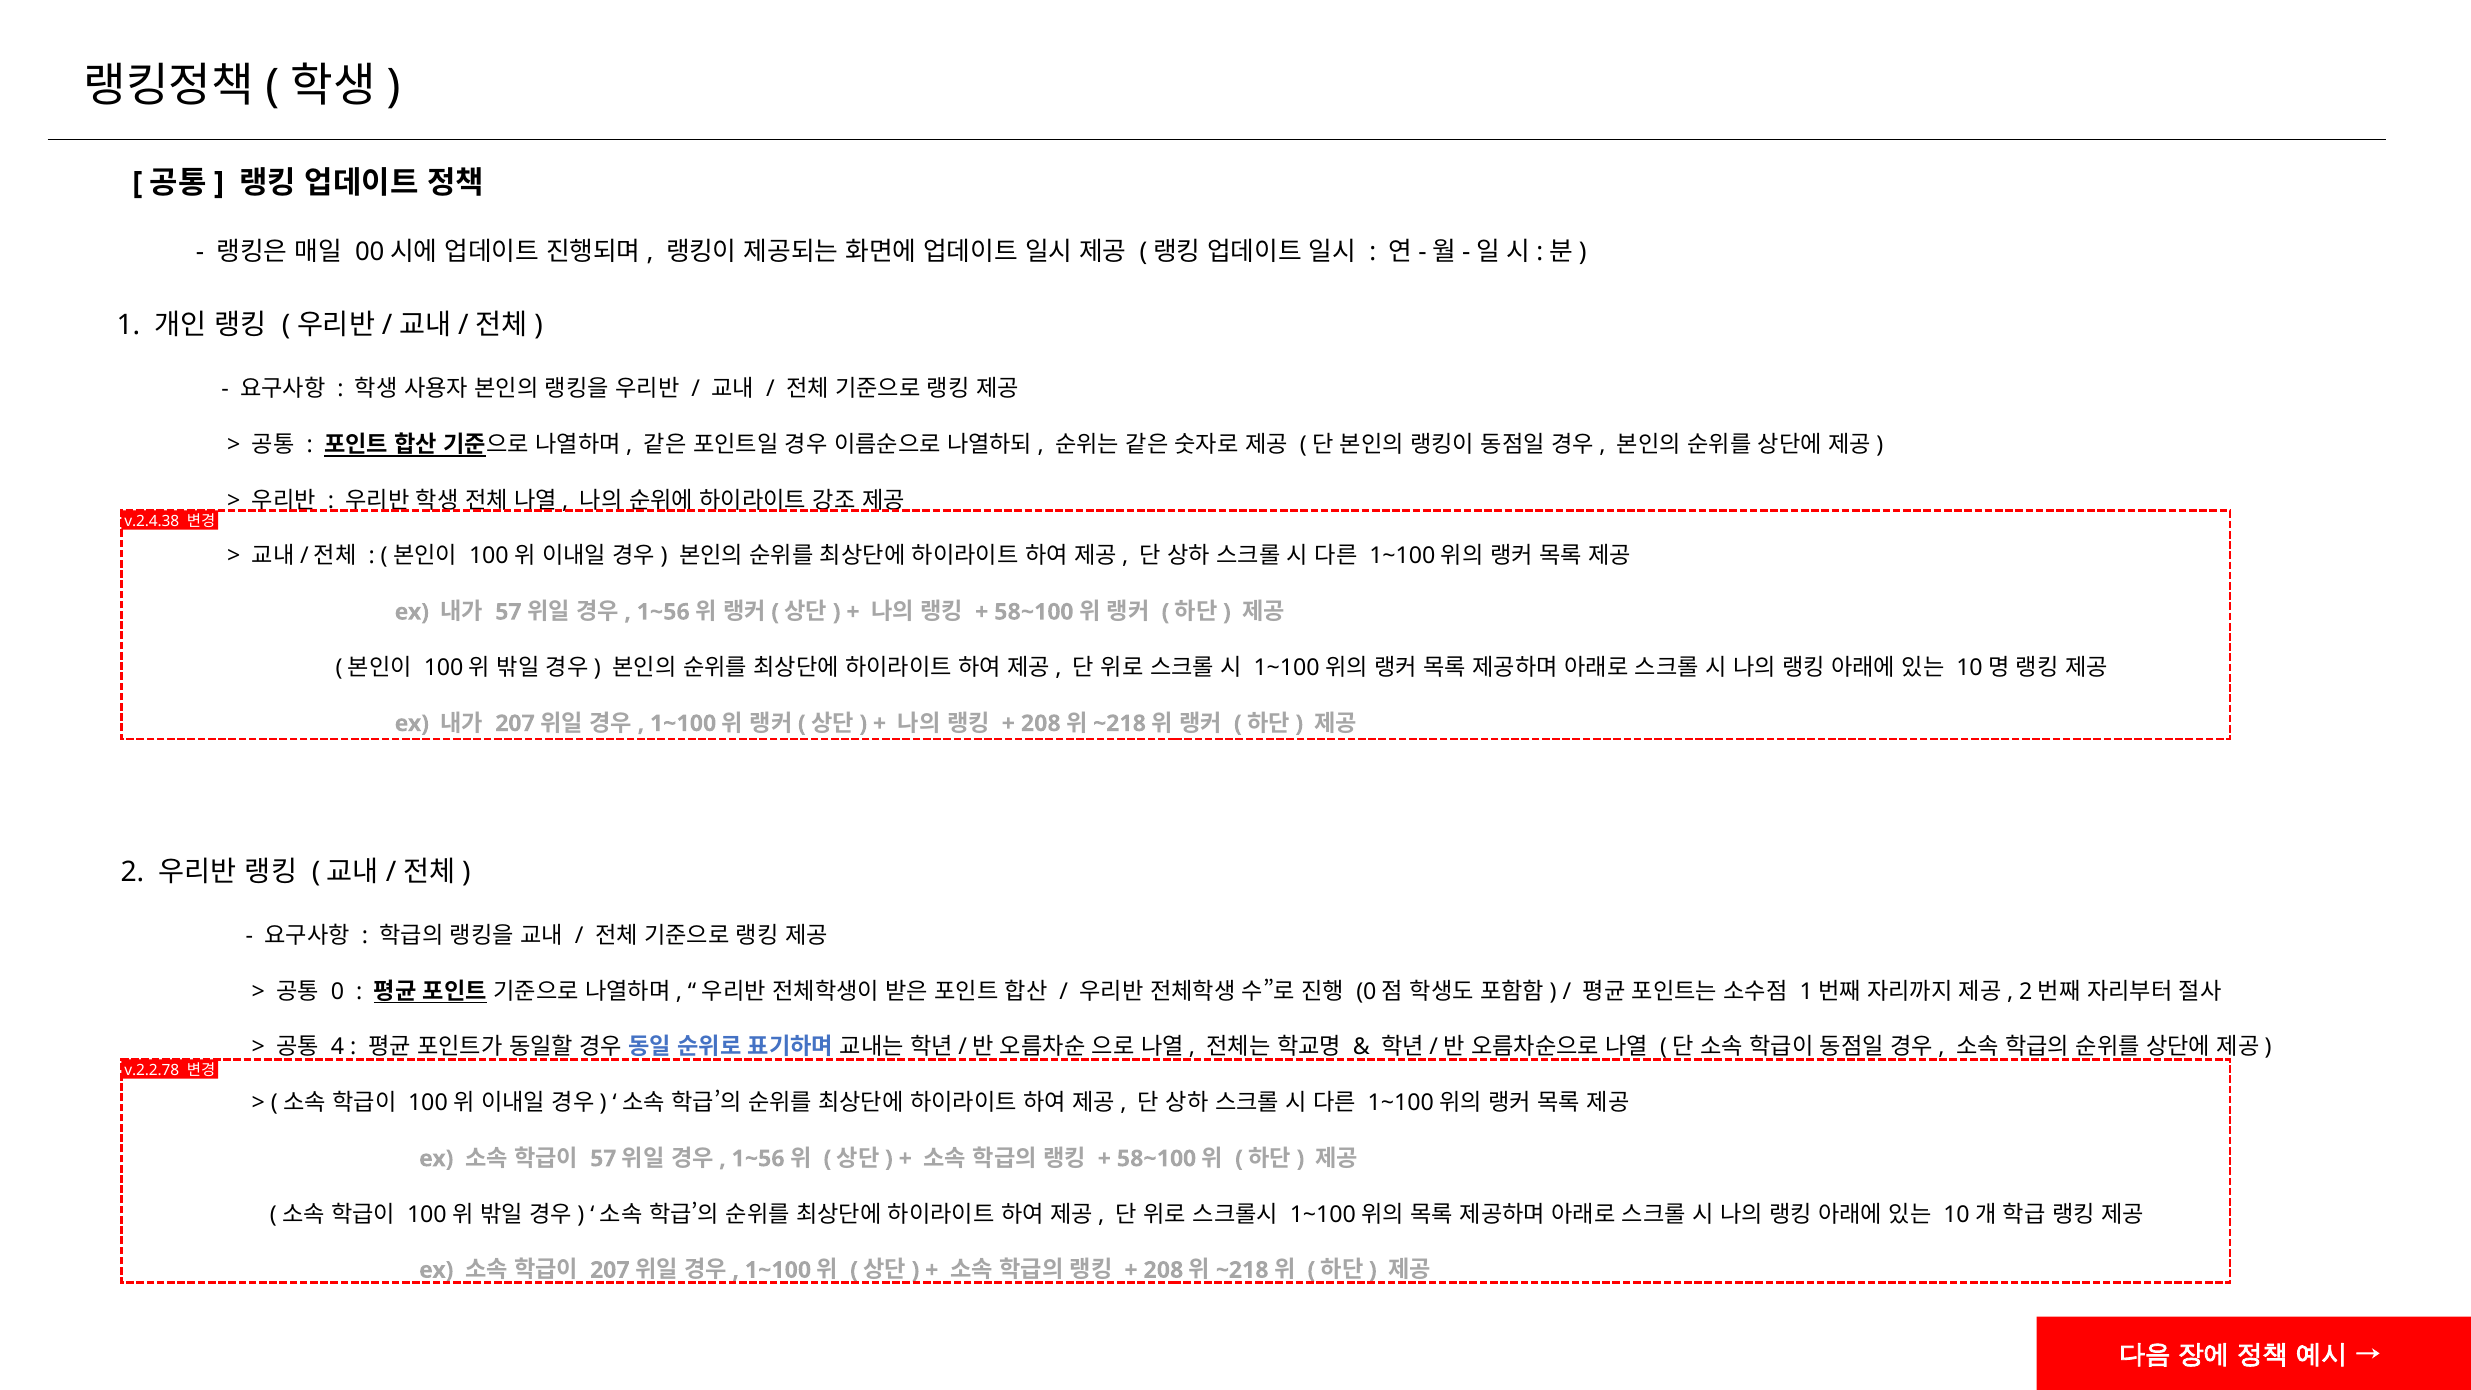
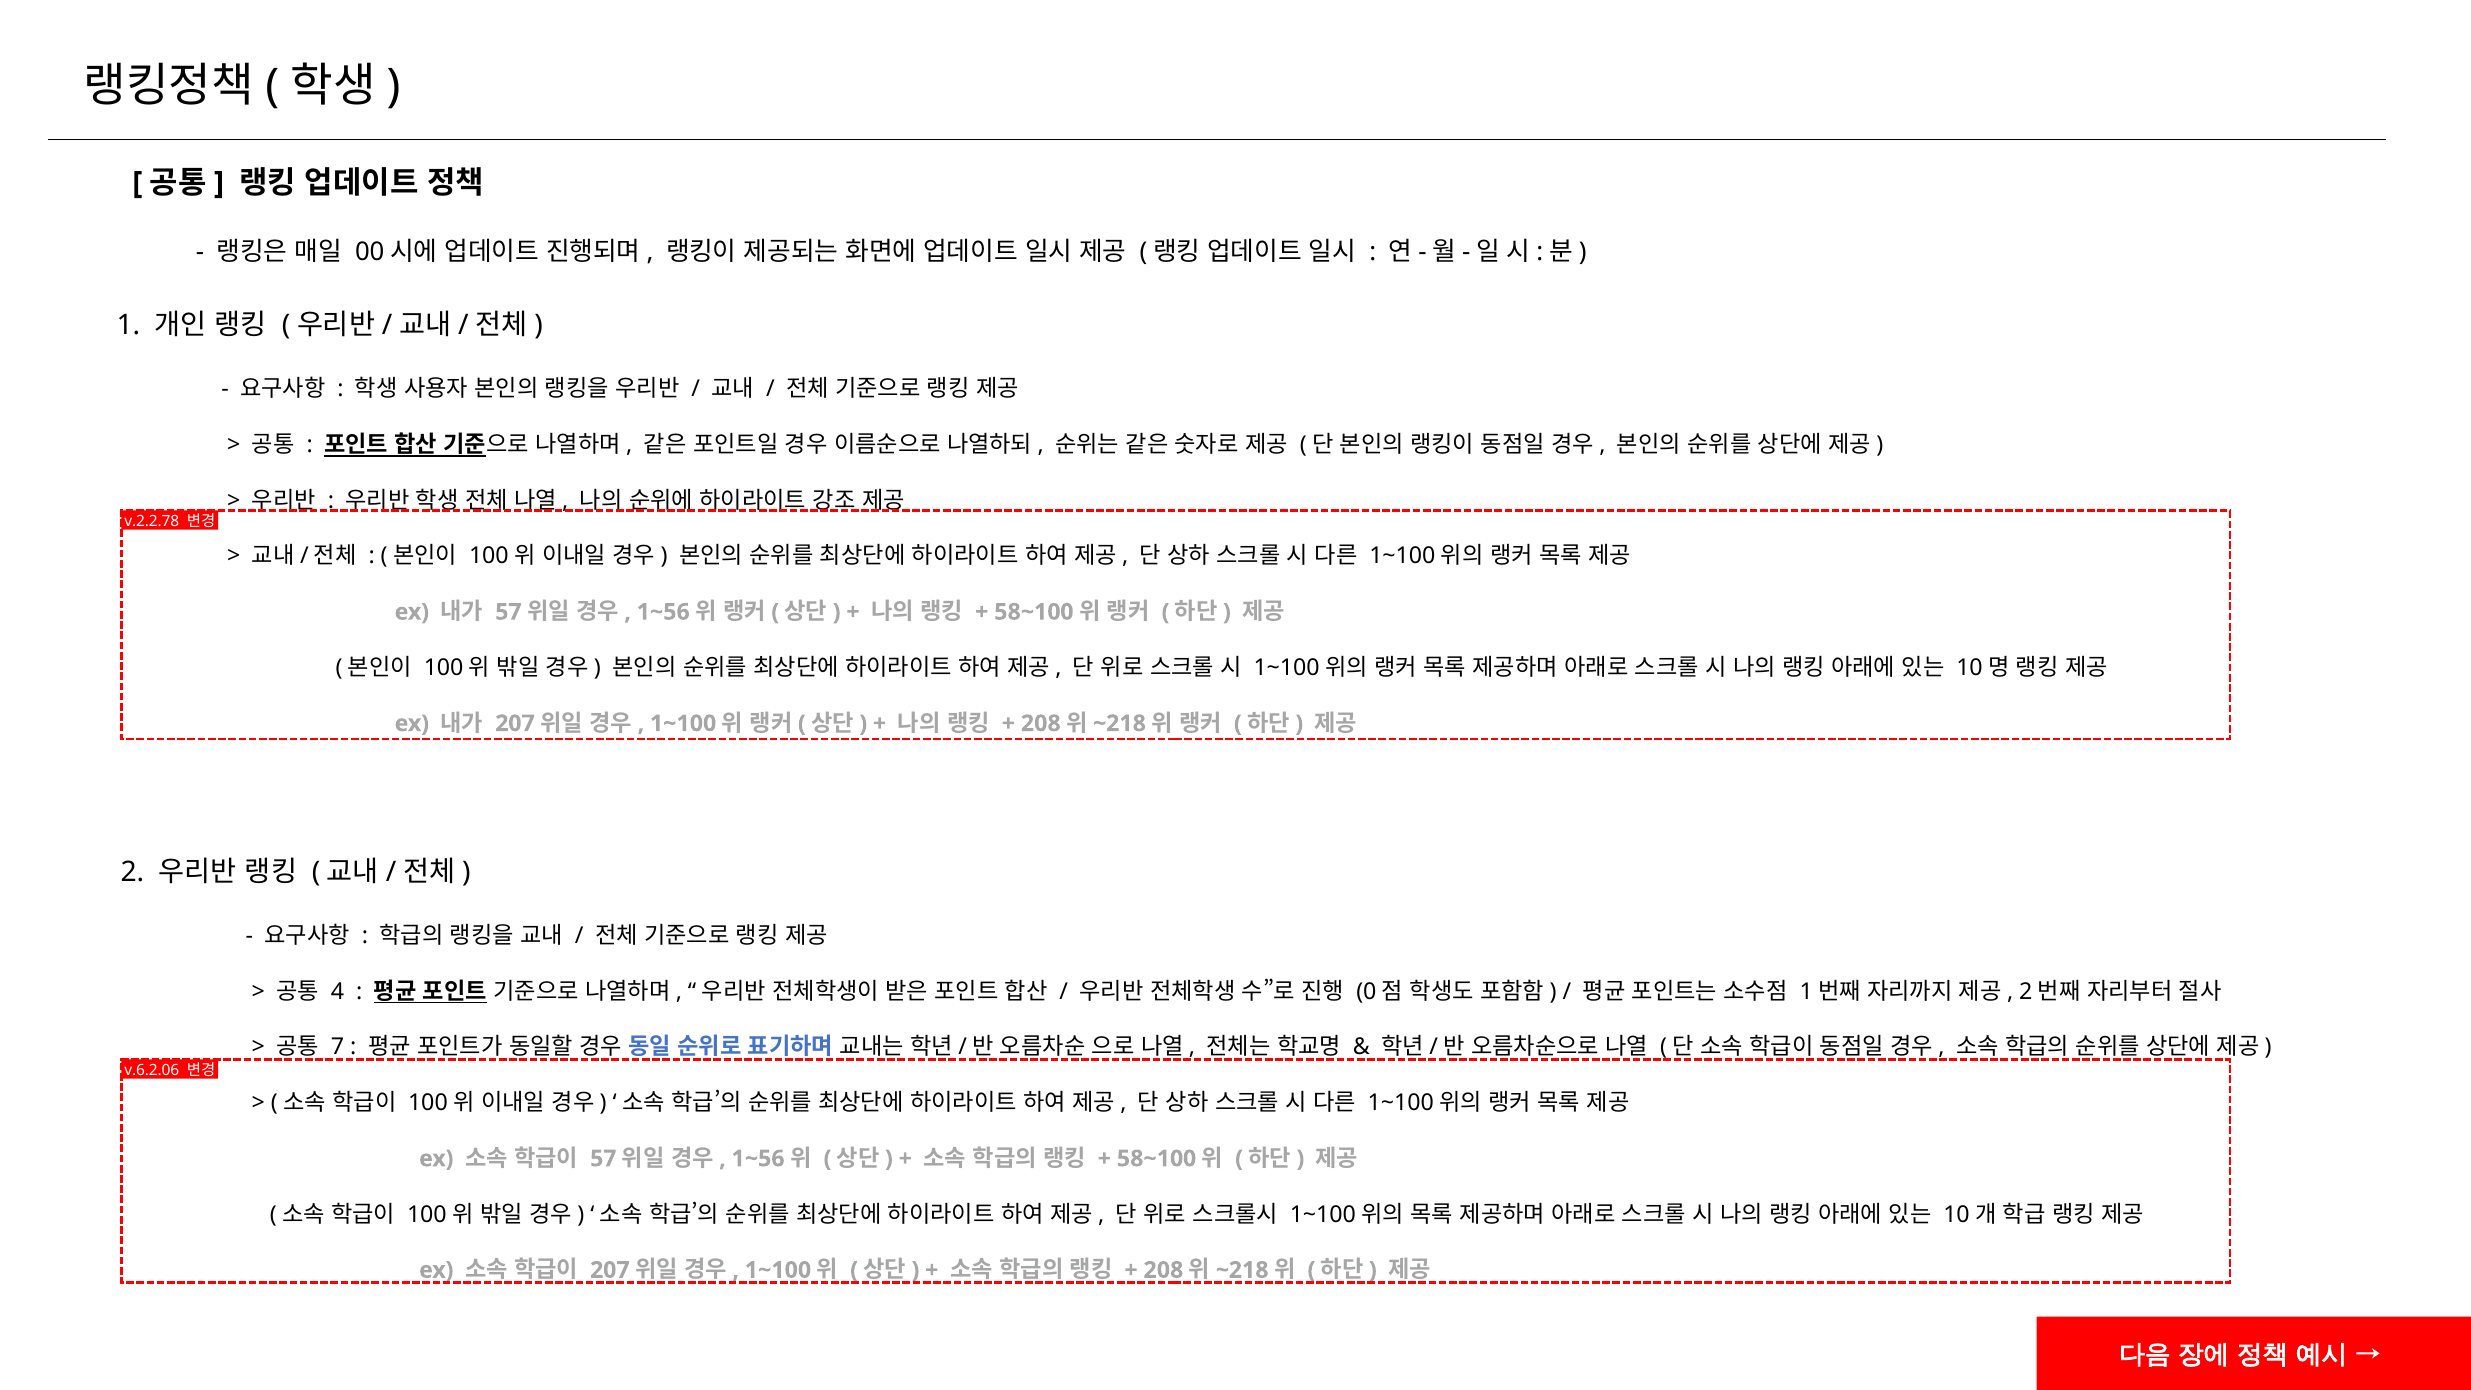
v.2.4.38: v.2.4.38 -> v.2.2.78
0: 0 -> 4
4: 4 -> 7
v.2.2.78: v.2.2.78 -> v.6.2.06
